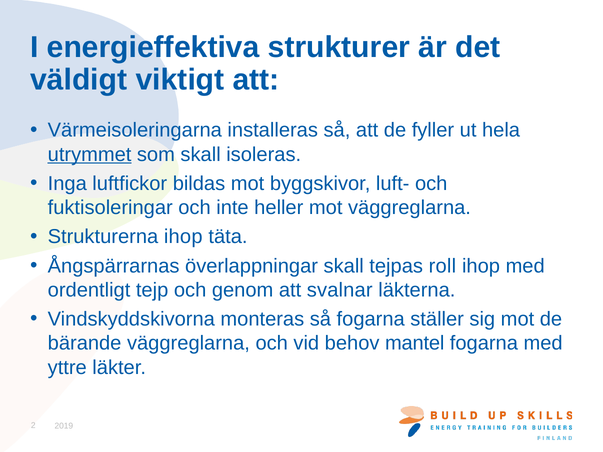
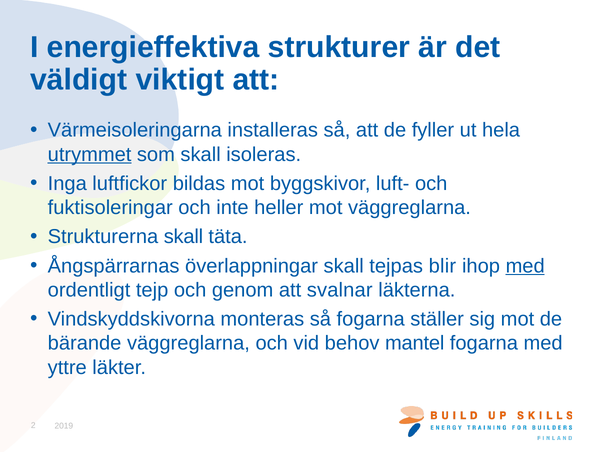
Strukturerna ihop: ihop -> skall
roll: roll -> blir
med at (525, 266) underline: none -> present
